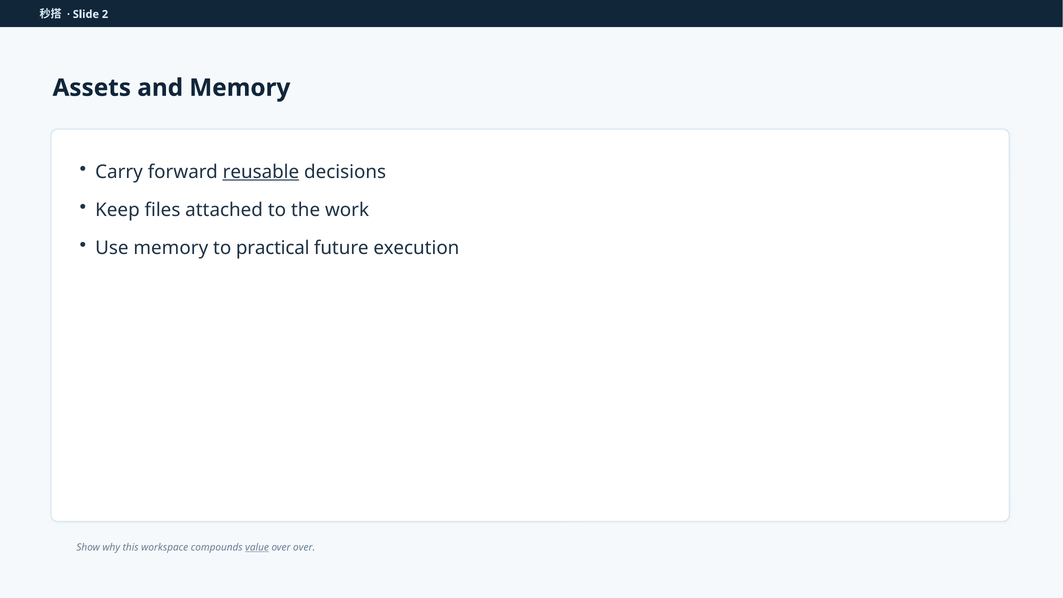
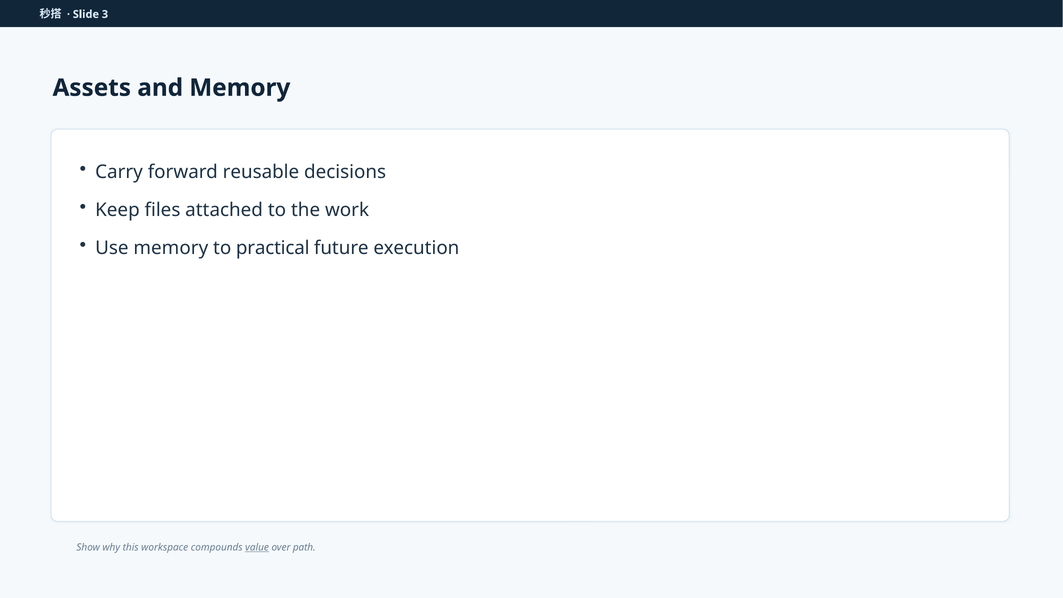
2: 2 -> 3
reusable underline: present -> none
over over: over -> path
